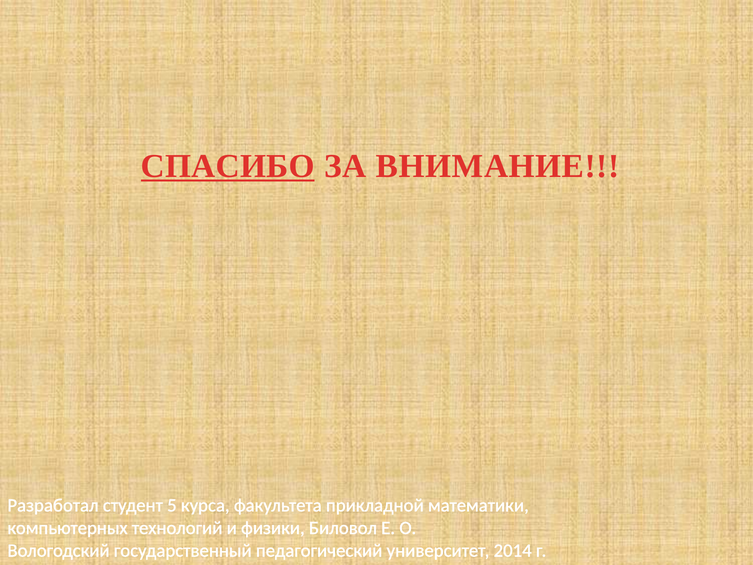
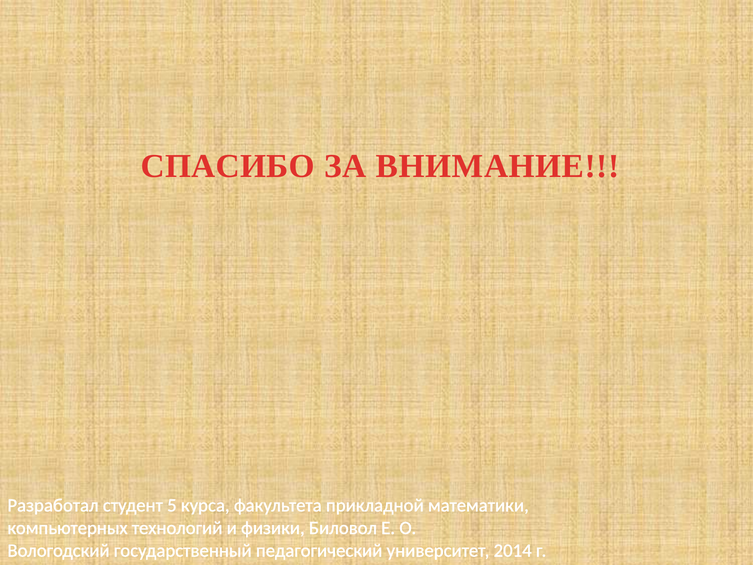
СПАСИБО underline: present -> none
